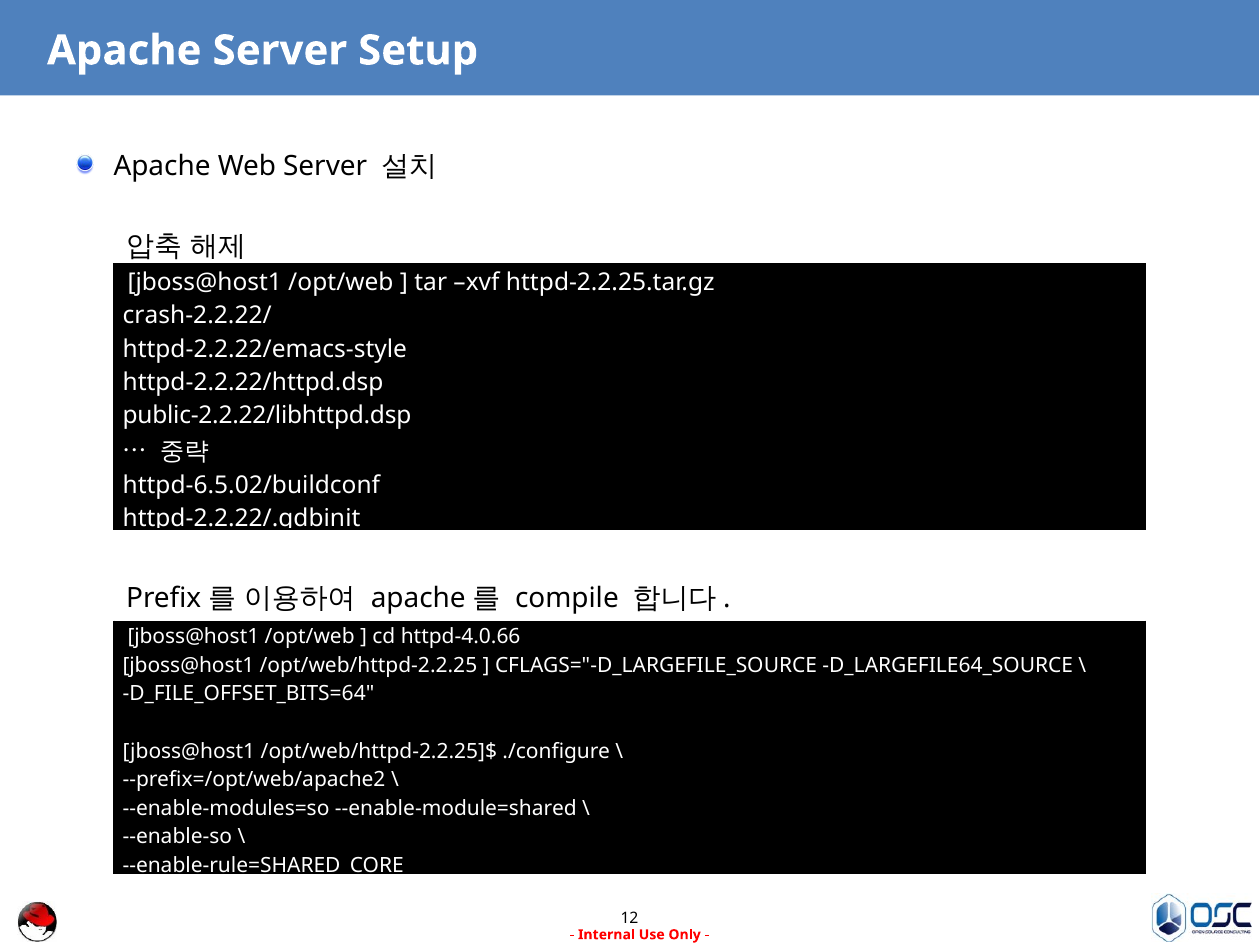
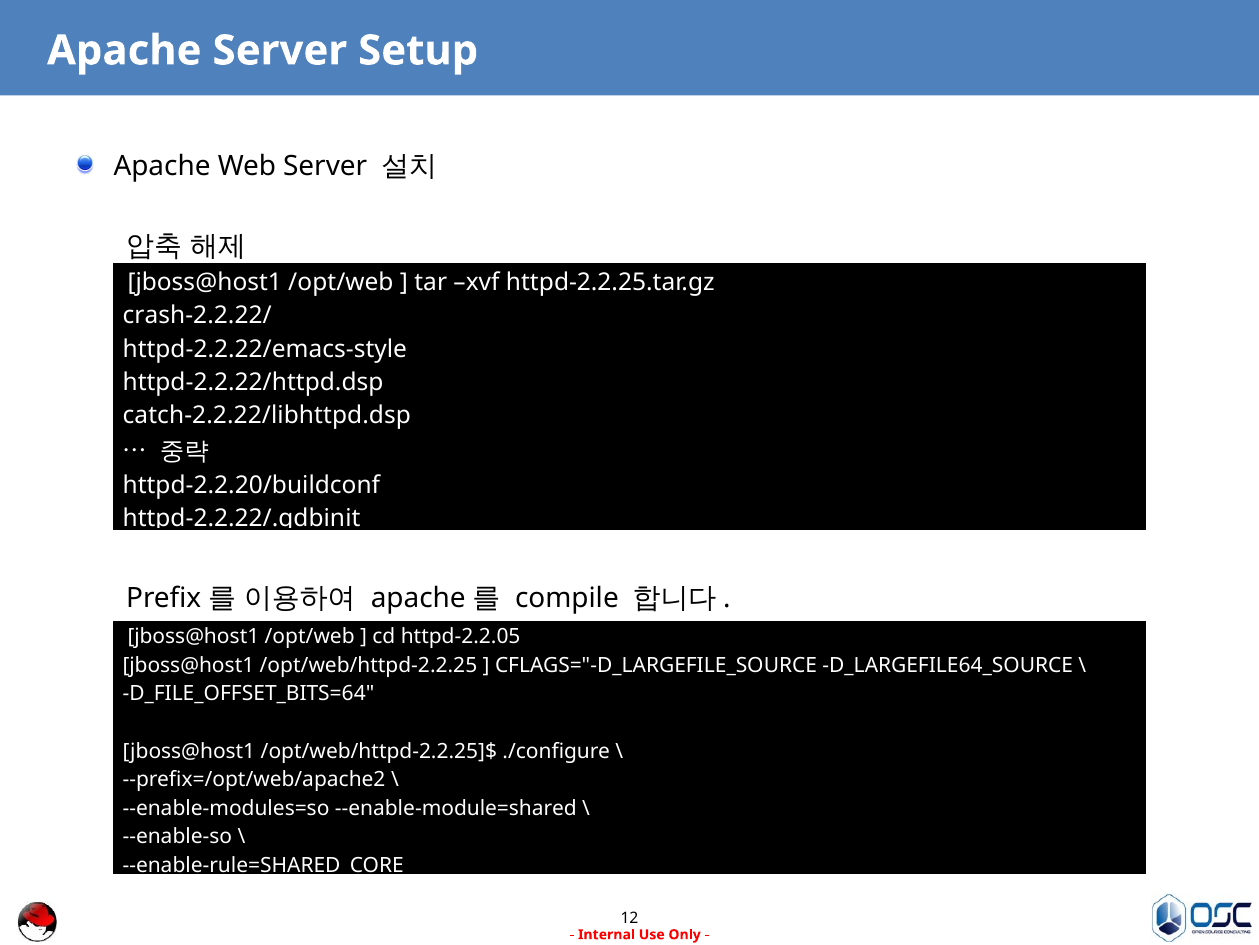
public-2.2.22/libhttpd.dsp: public-2.2.22/libhttpd.dsp -> catch-2.2.22/libhttpd.dsp
httpd-6.5.02/buildconf: httpd-6.5.02/buildconf -> httpd-2.2.20/buildconf
httpd-4.0.66: httpd-4.0.66 -> httpd-2.2.05
